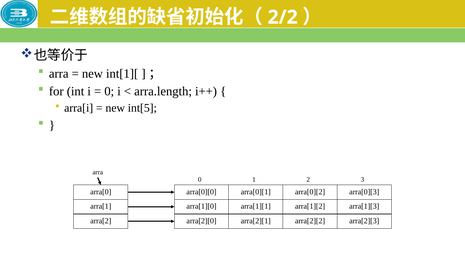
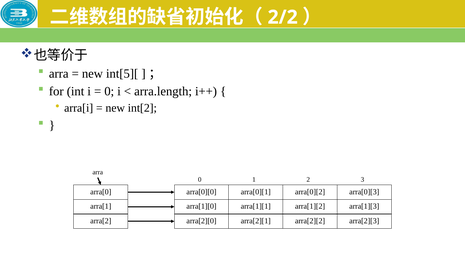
int[1][: int[1][ -> int[5][
int[5: int[5 -> int[2
